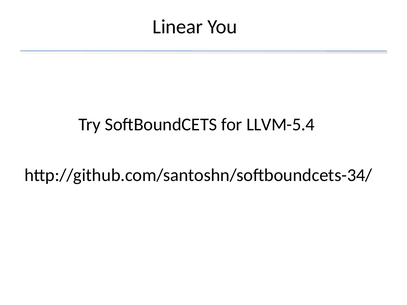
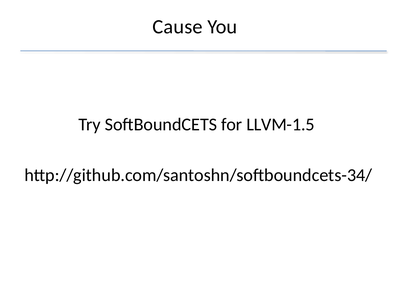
Linear: Linear -> Cause
LLVM-5.4: LLVM-5.4 -> LLVM-1.5
